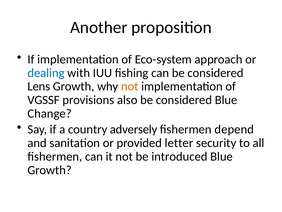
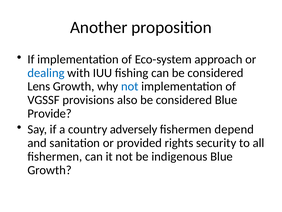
not at (130, 86) colour: orange -> blue
Change: Change -> Provide
letter: letter -> rights
introduced: introduced -> indigenous
